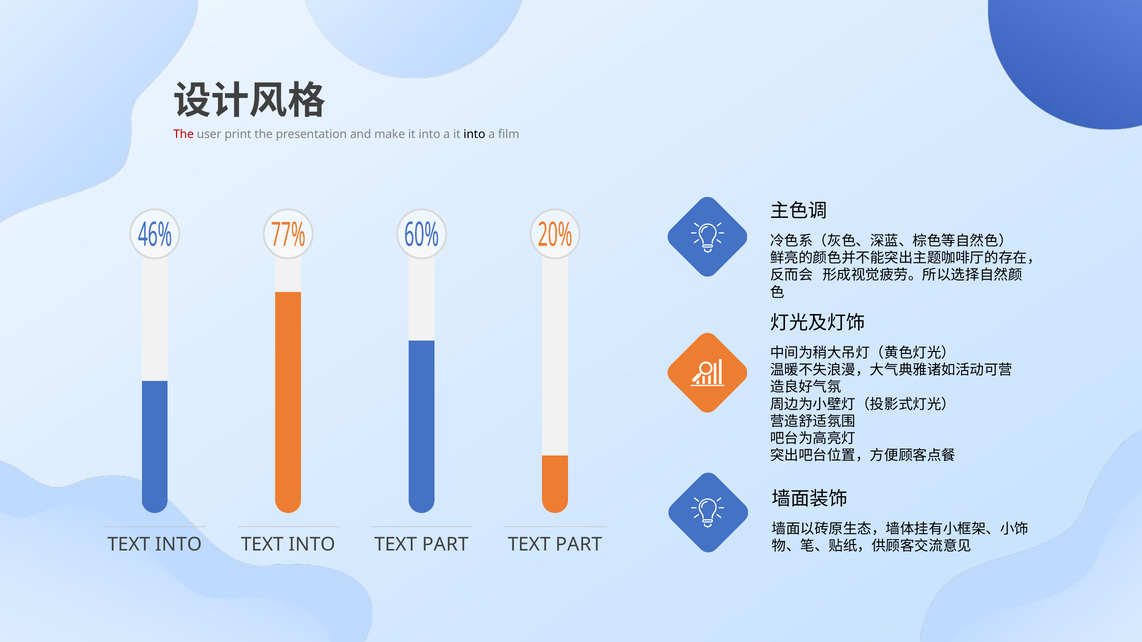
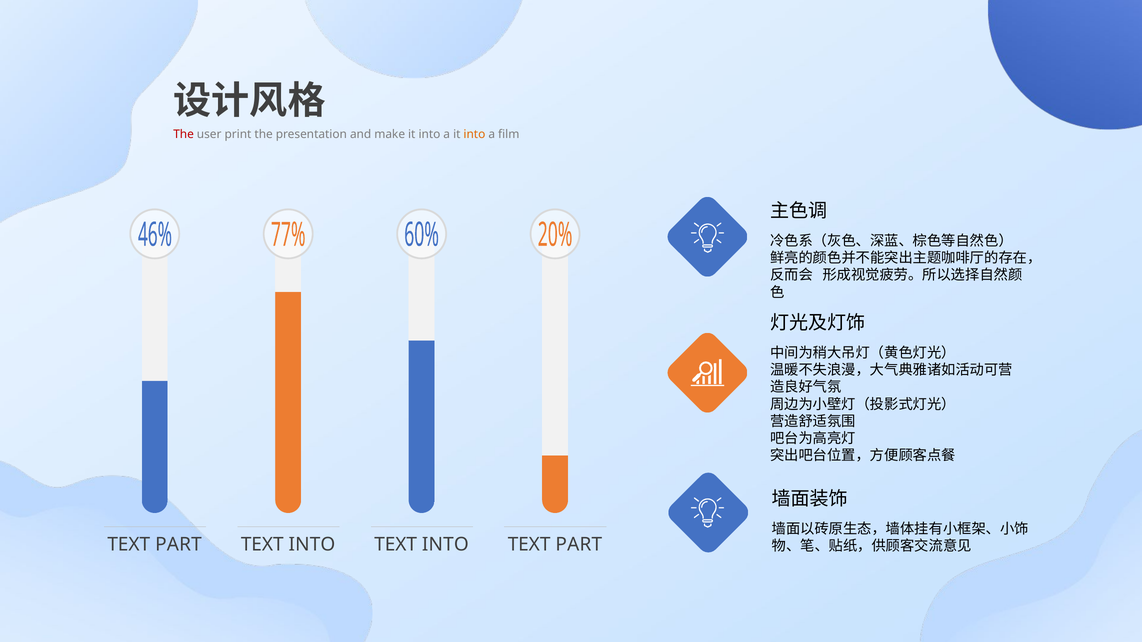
into at (474, 134) colour: black -> orange
INTO at (178, 545): INTO -> PART
PART at (445, 545): PART -> INTO
